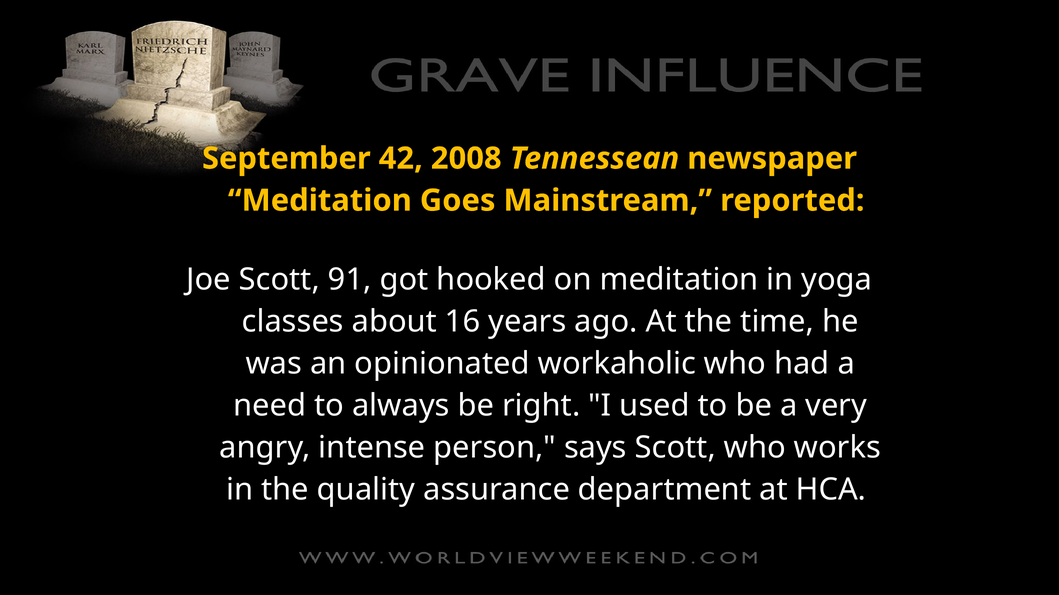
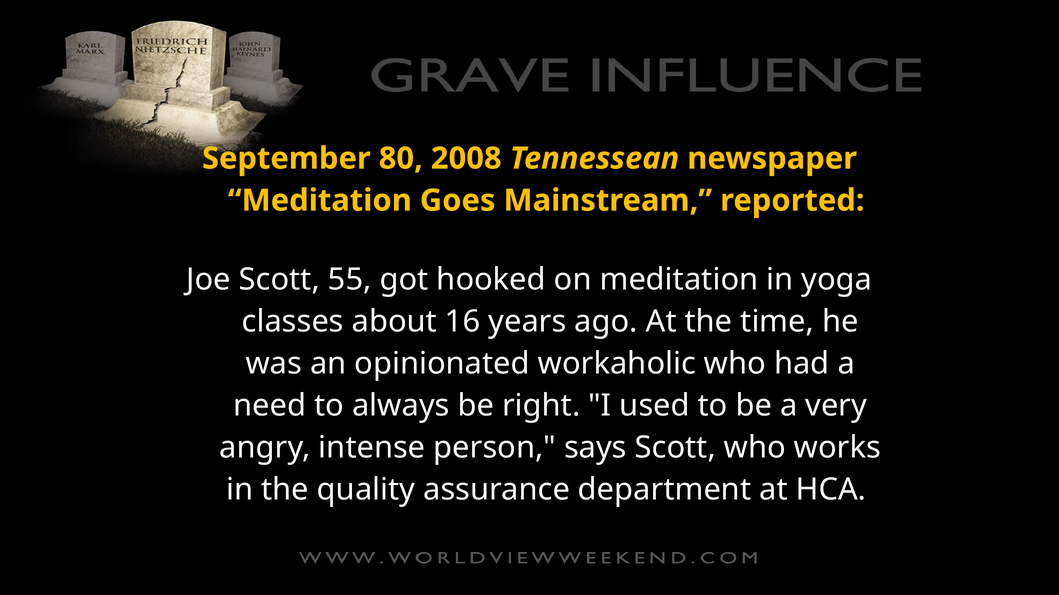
42: 42 -> 80
91: 91 -> 55
